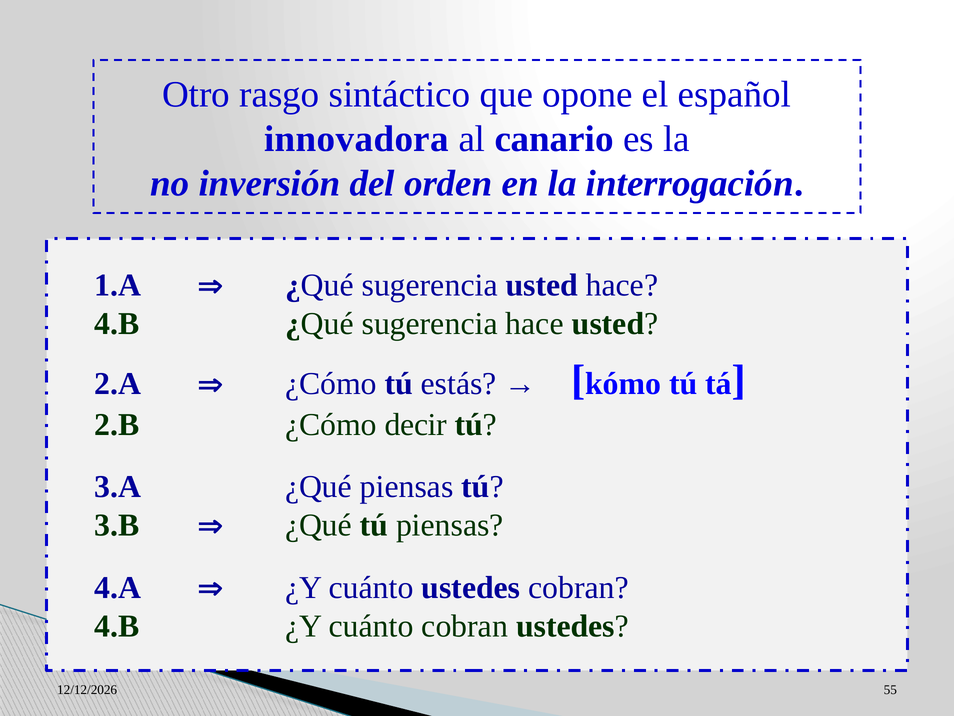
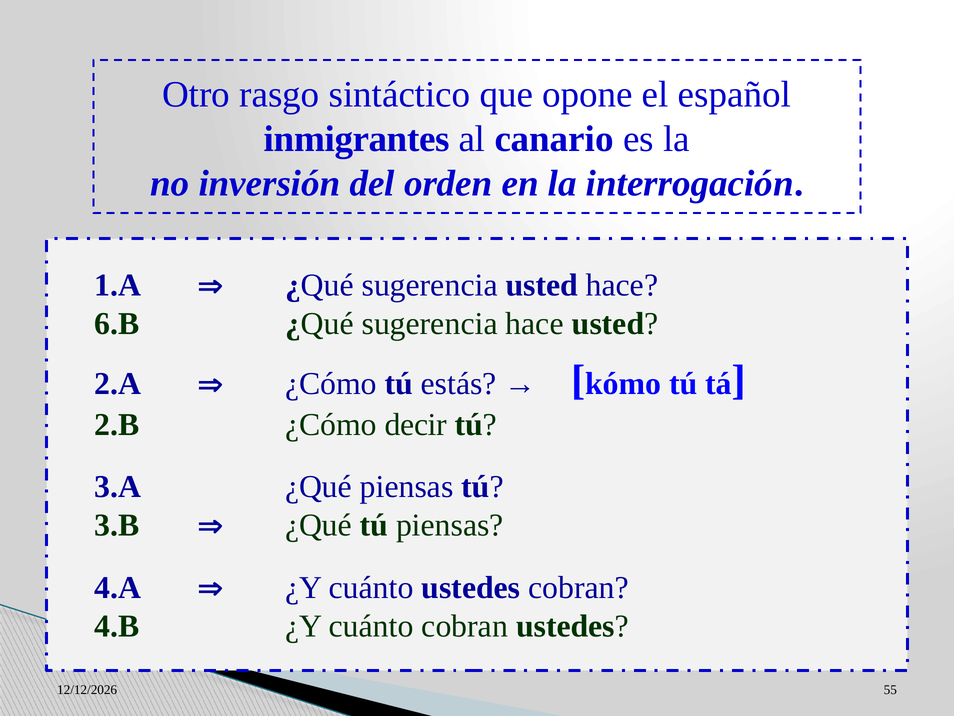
innovadora: innovadora -> inmigrantes
4.B at (117, 324): 4.B -> 6.B
